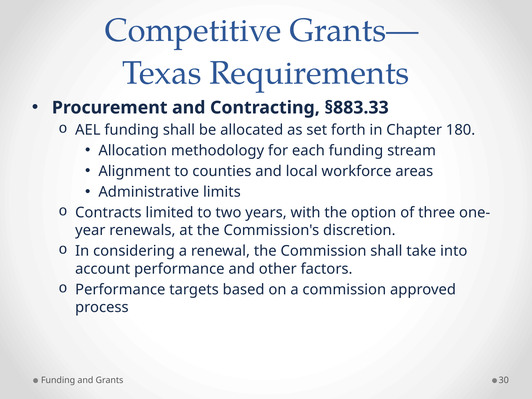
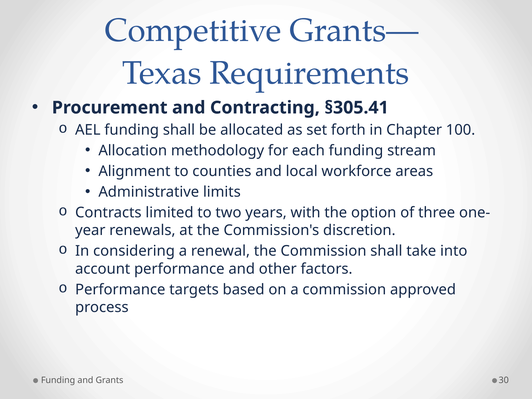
§883.33: §883.33 -> §305.41
180: 180 -> 100
